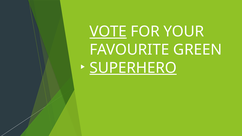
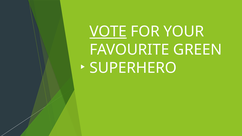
SUPERHERO underline: present -> none
